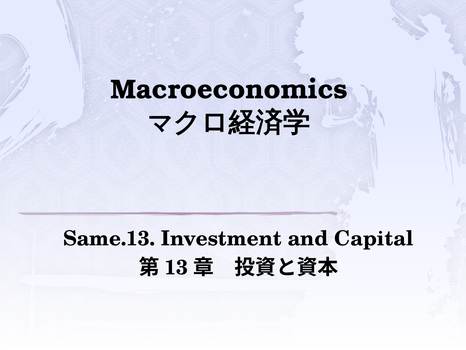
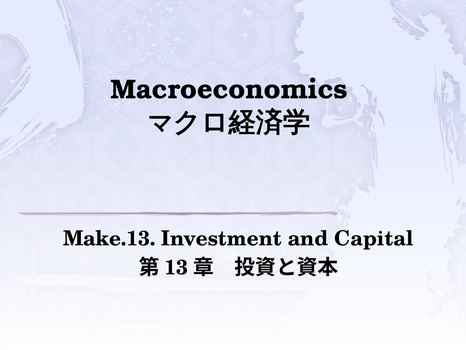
Same.13: Same.13 -> Make.13
